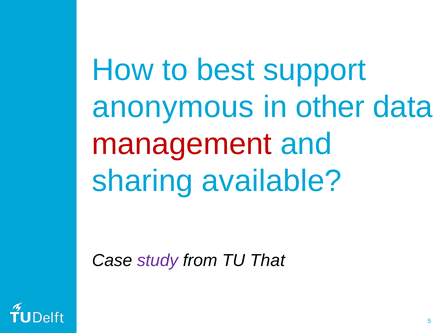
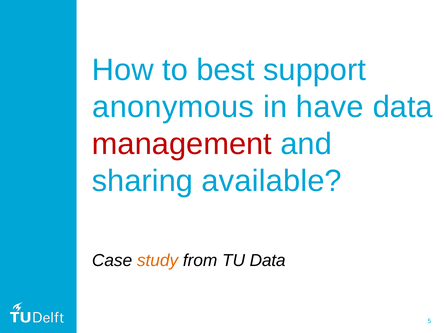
other: other -> have
study colour: purple -> orange
TU That: That -> Data
